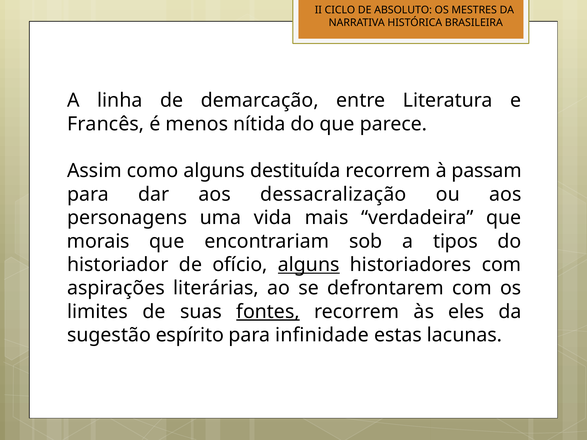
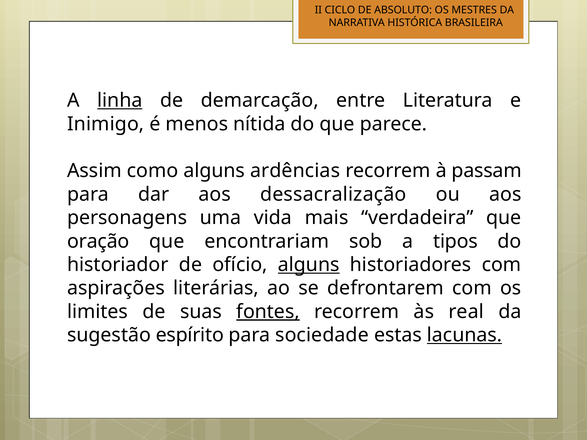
linha underline: none -> present
Francês: Francês -> Inimigo
destituída: destituída -> ardências
morais: morais -> oração
eles: eles -> real
infinidade: infinidade -> sociedade
lacunas underline: none -> present
